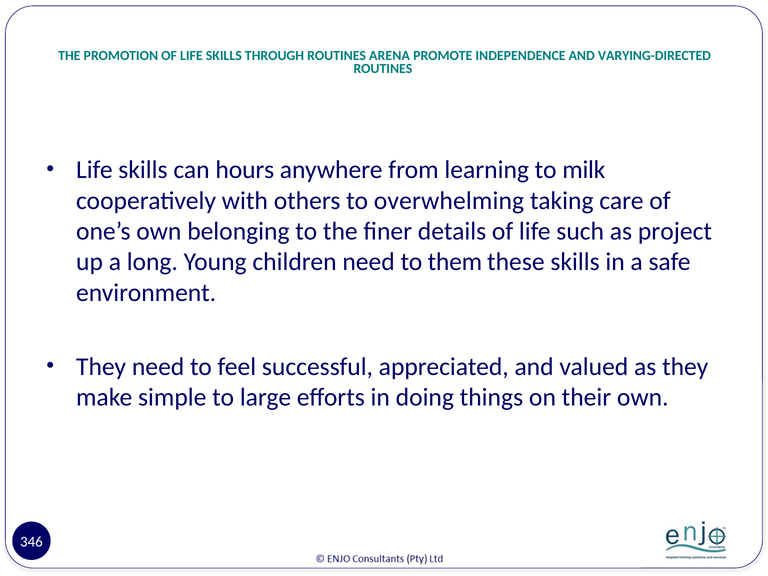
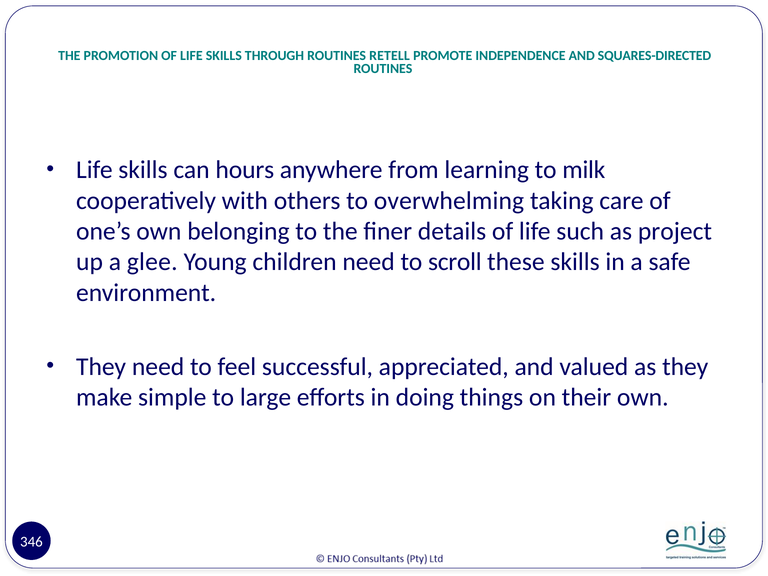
ARENA: ARENA -> RETELL
VARYING-DIRECTED: VARYING-DIRECTED -> SQUARES-DIRECTED
long: long -> glee
them: them -> scroll
